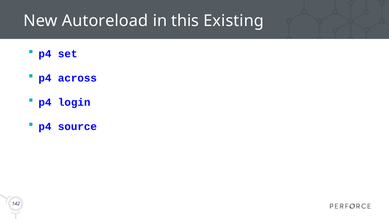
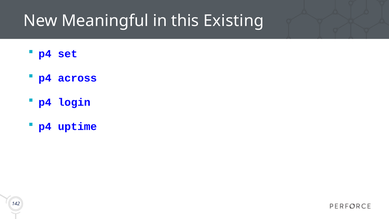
Autoreload: Autoreload -> Meaningful
source: source -> uptime
